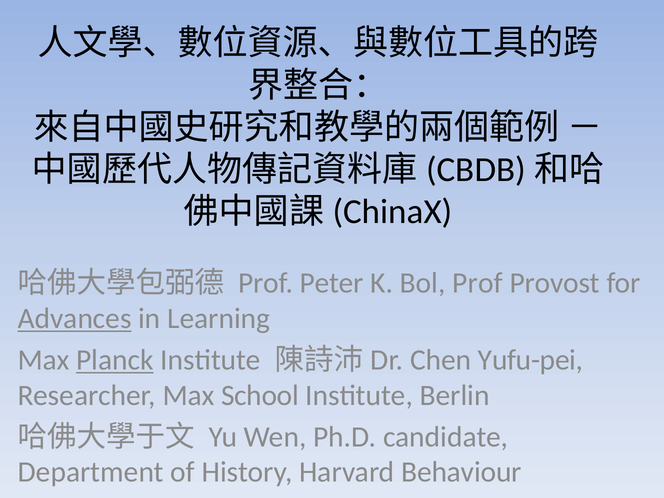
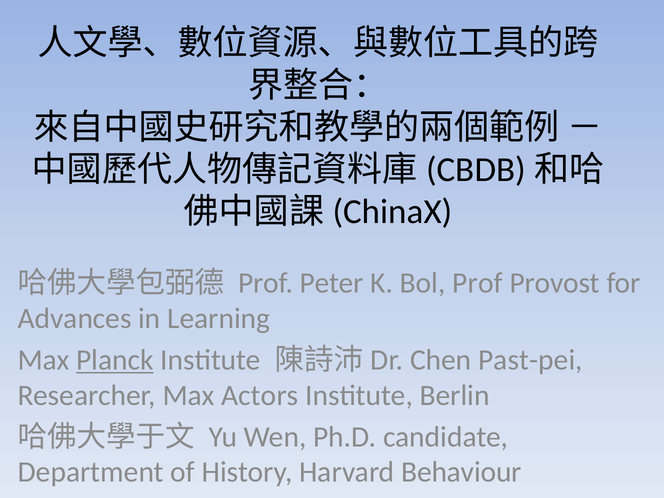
Advances underline: present -> none
Yufu-pei: Yufu-pei -> Past-pei
School: School -> Actors
